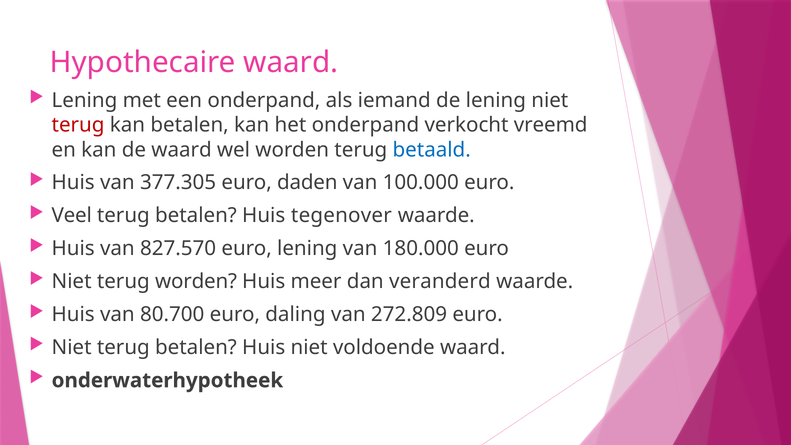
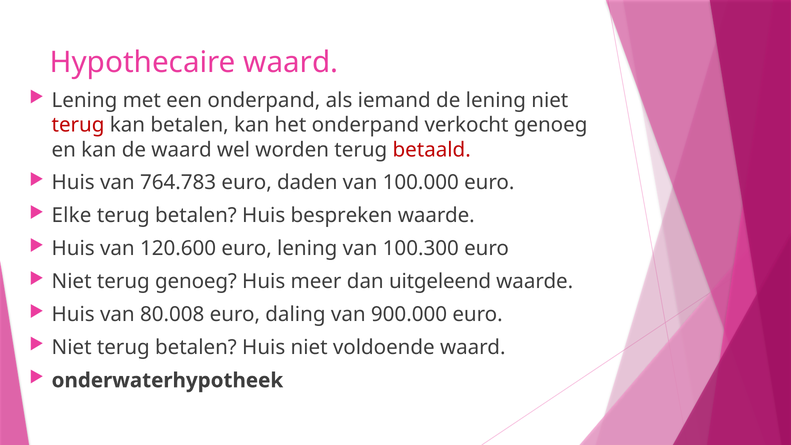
verkocht vreemd: vreemd -> genoeg
betaald colour: blue -> red
377.305: 377.305 -> 764.783
Veel: Veel -> Elke
tegenover: tegenover -> bespreken
827.570: 827.570 -> 120.600
180.000: 180.000 -> 100.300
terug worden: worden -> genoeg
veranderd: veranderd -> uitgeleend
80.700: 80.700 -> 80.008
272.809: 272.809 -> 900.000
